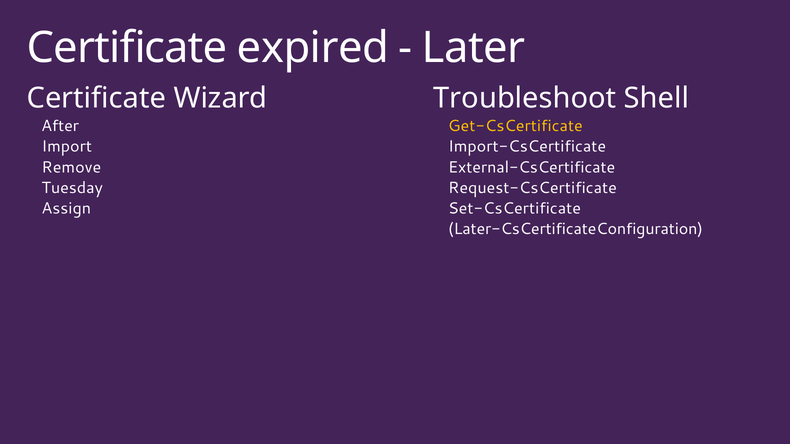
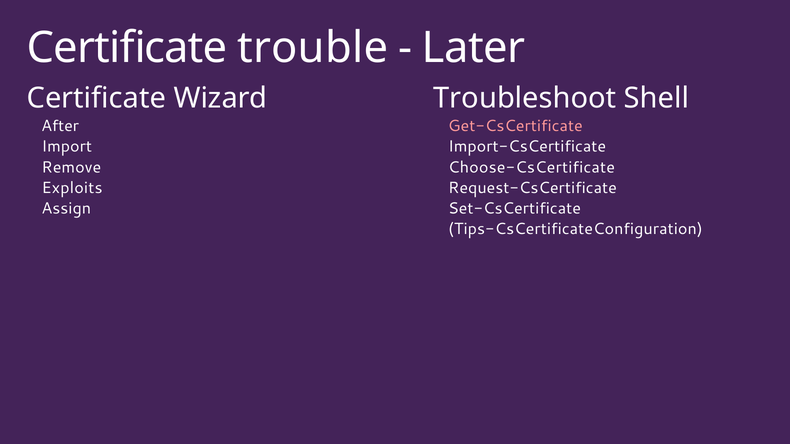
expired: expired -> trouble
Get-CsCertificate colour: yellow -> pink
External-CsCertificate: External-CsCertificate -> Choose-CsCertificate
Tuesday: Tuesday -> Exploits
Later-CsCertificateConfiguration: Later-CsCertificateConfiguration -> Tips-CsCertificateConfiguration
